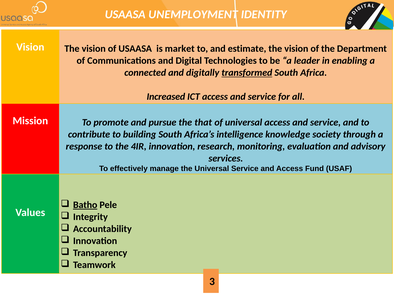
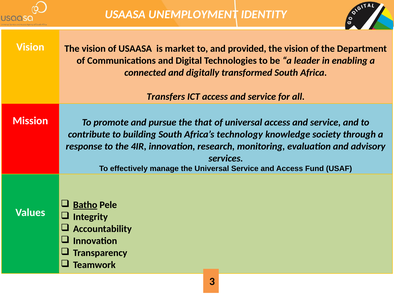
estimate: estimate -> provided
transformed underline: present -> none
Increased: Increased -> Transfers
intelligence: intelligence -> technology
